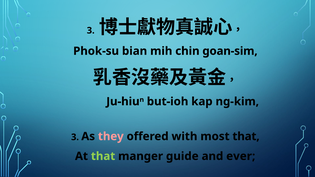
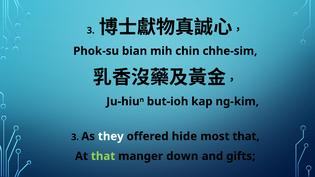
goan-sim: goan-sim -> chhe-sim
they colour: pink -> white
with: with -> hide
guide: guide -> down
ever: ever -> gifts
